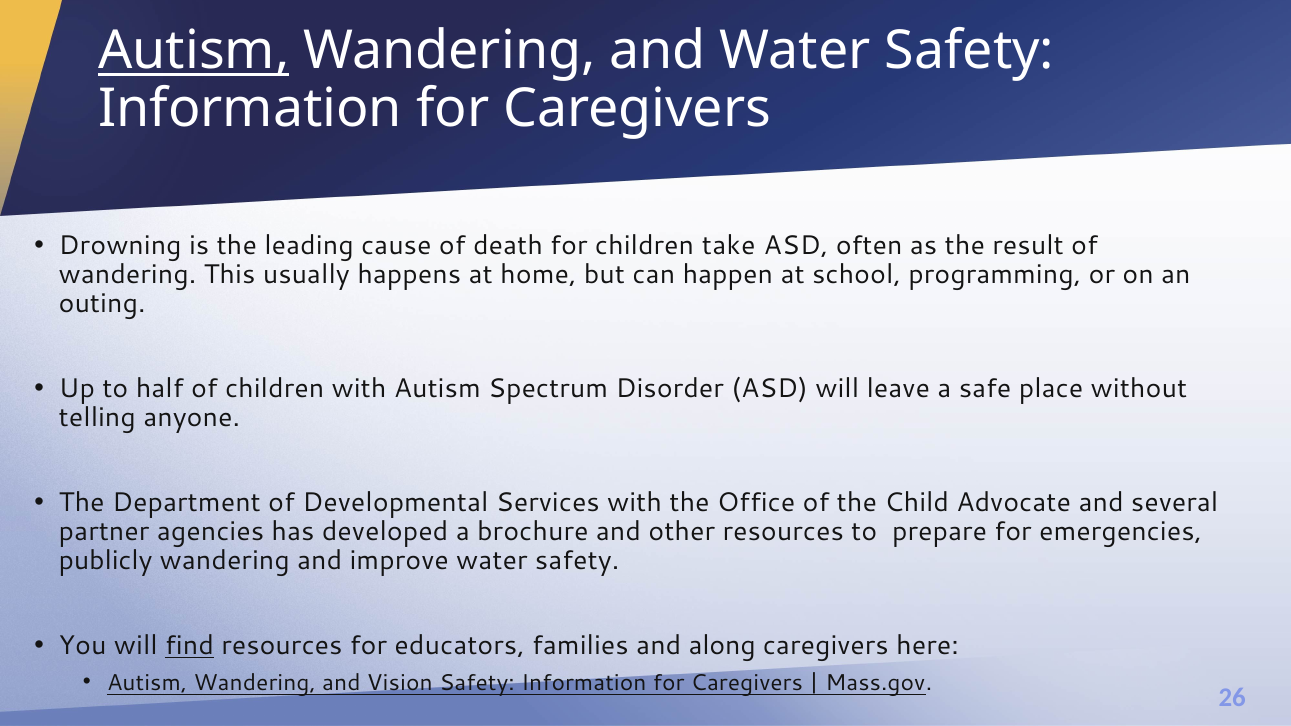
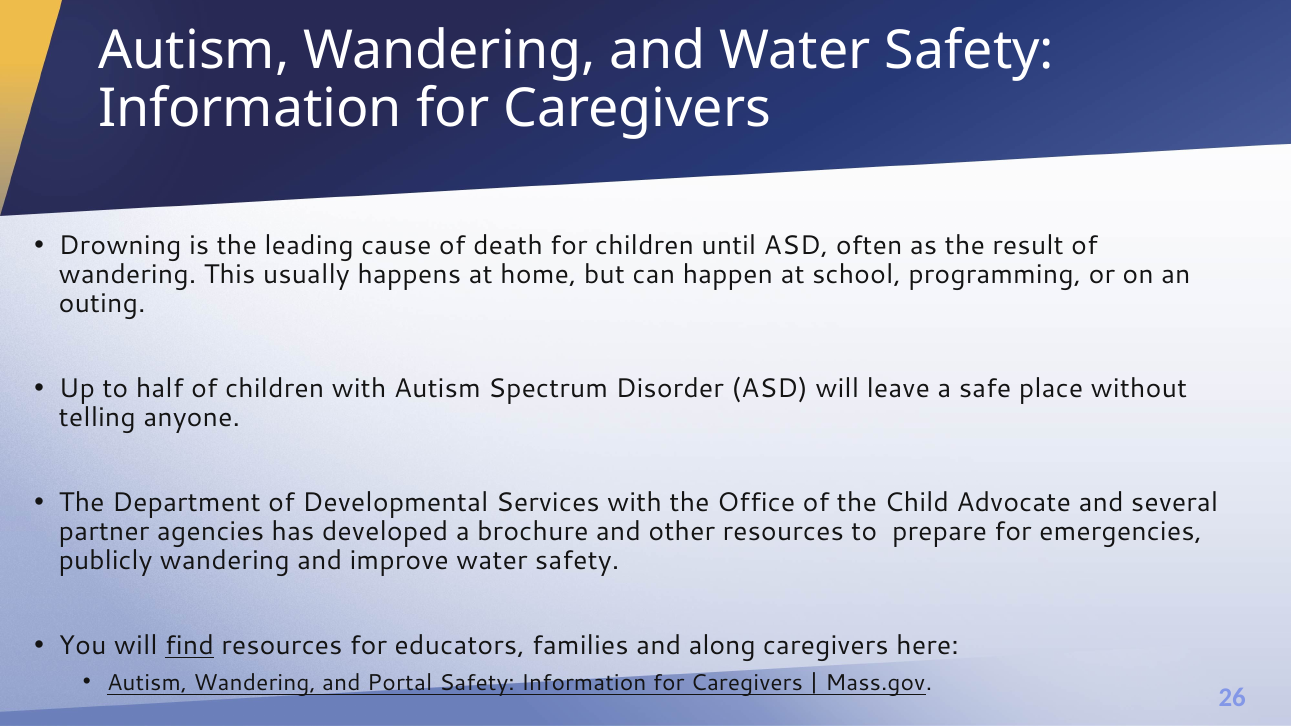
Autism at (194, 51) underline: present -> none
take: take -> until
Vision: Vision -> Portal
